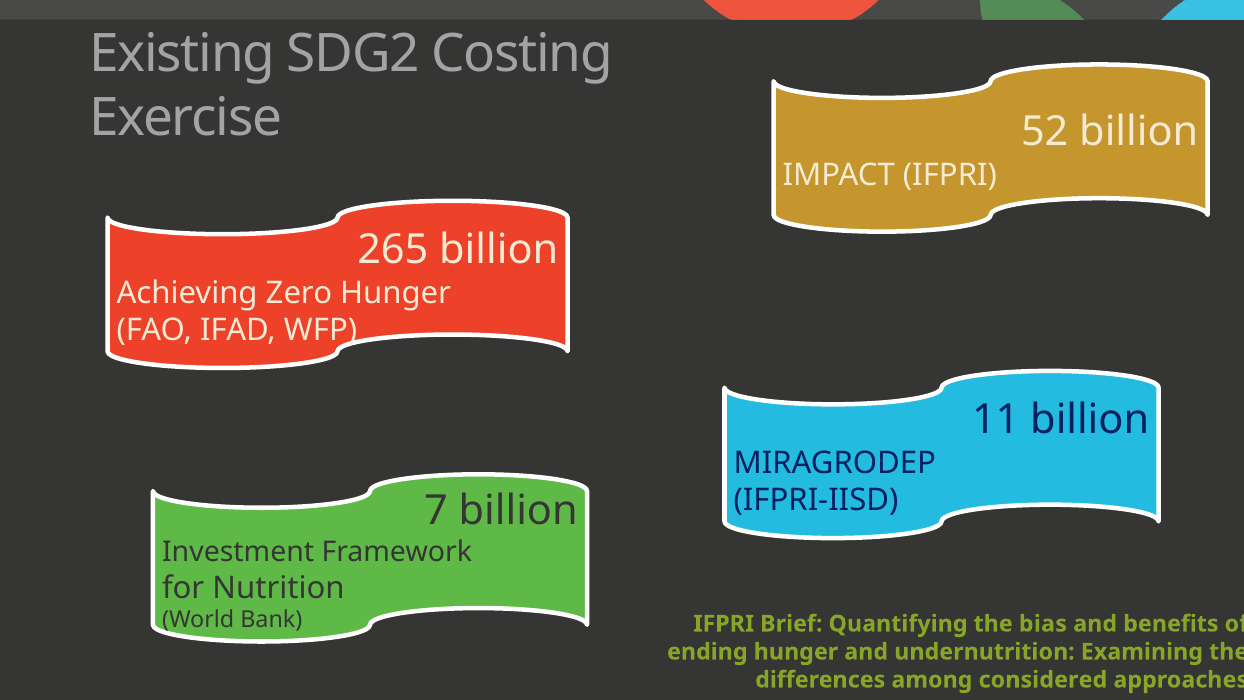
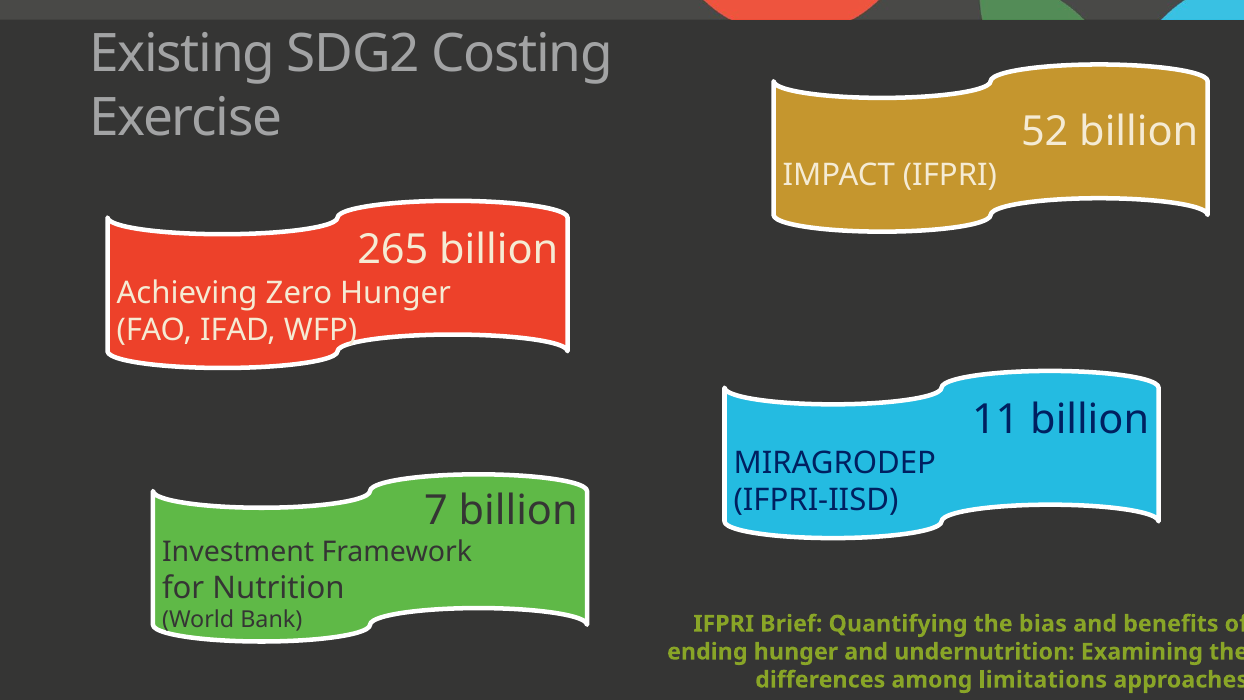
considered: considered -> limitations
